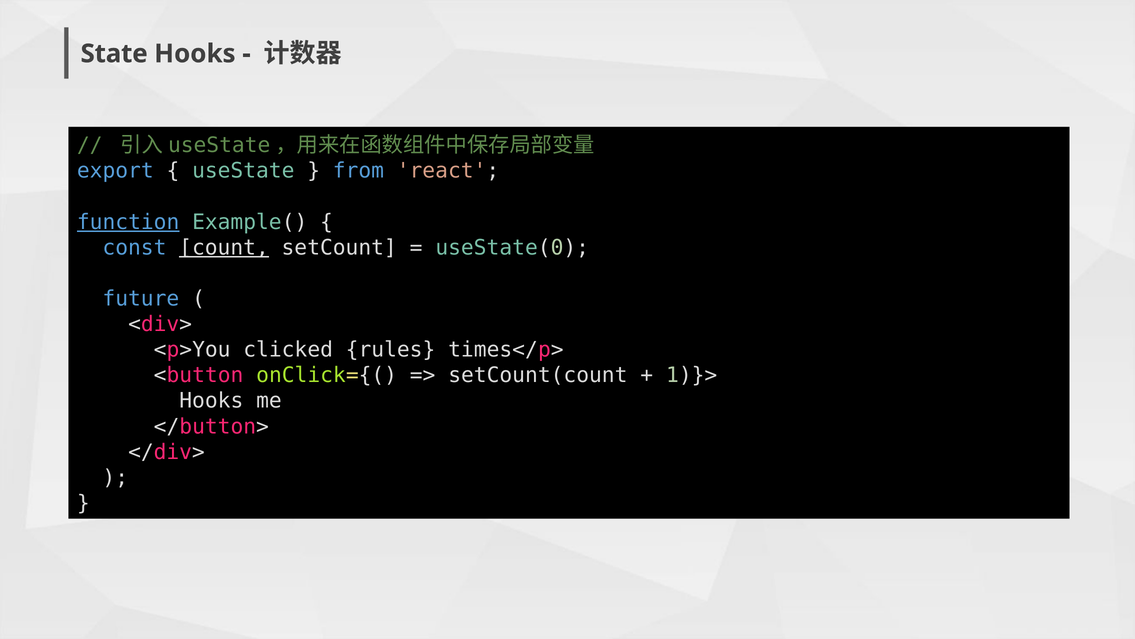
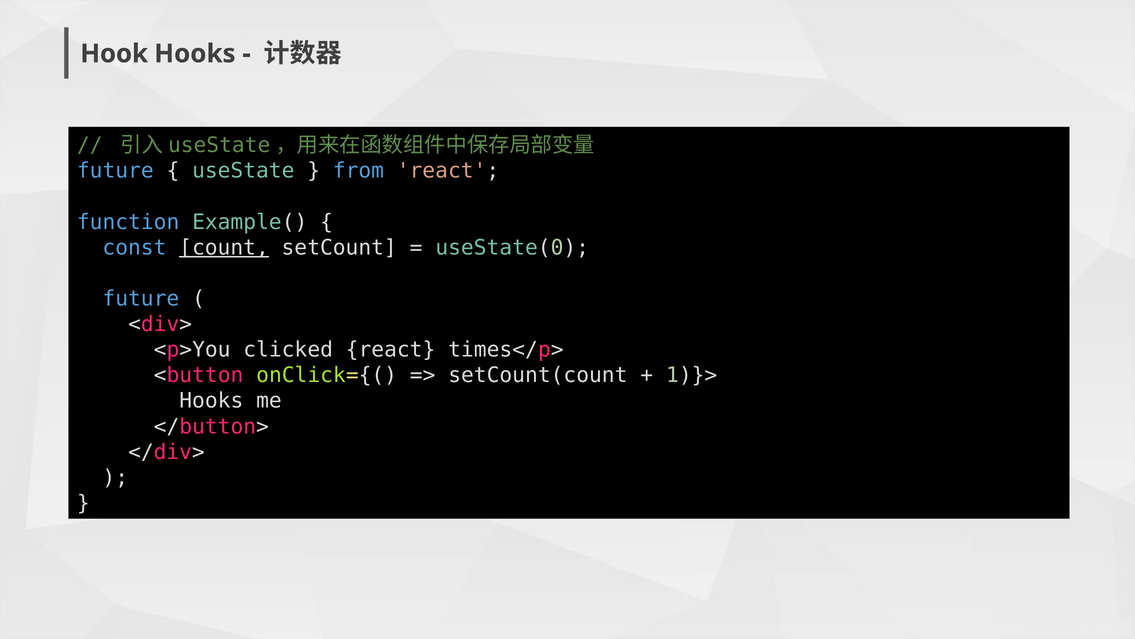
State: State -> Hook
export at (115, 171): export -> future
function underline: present -> none
clicked rules: rules -> react
